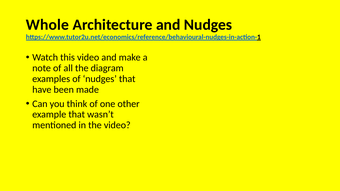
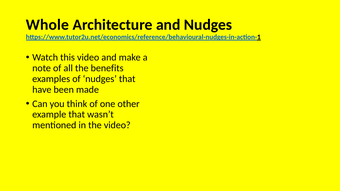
diagram: diagram -> benefits
